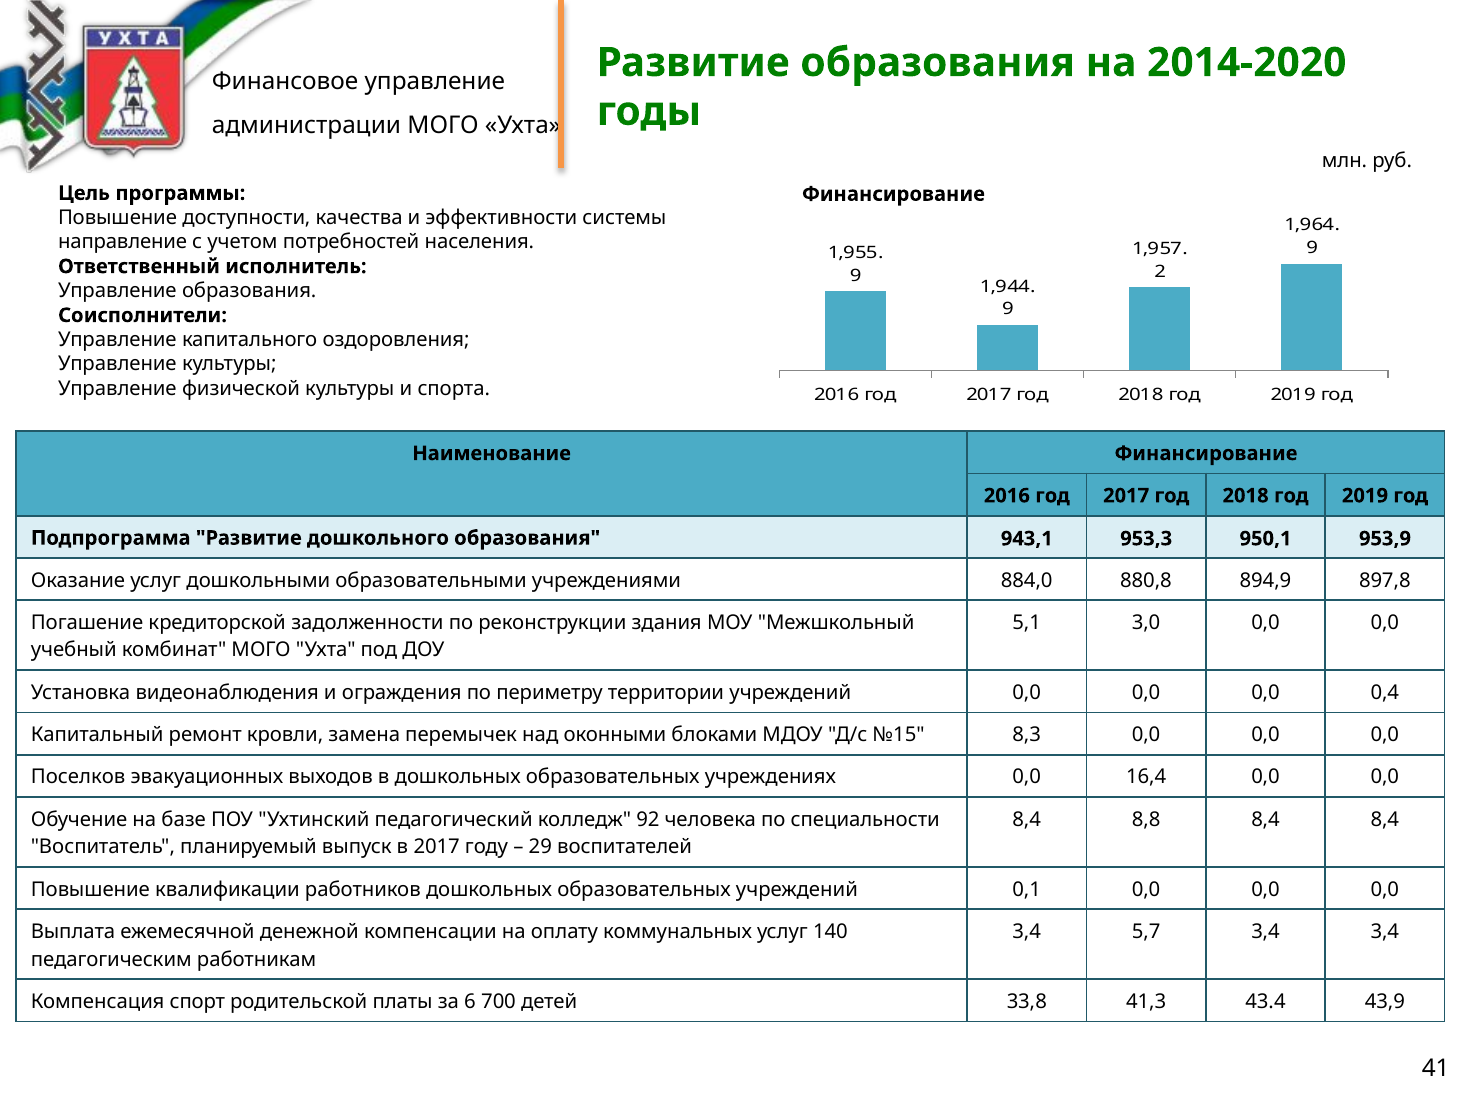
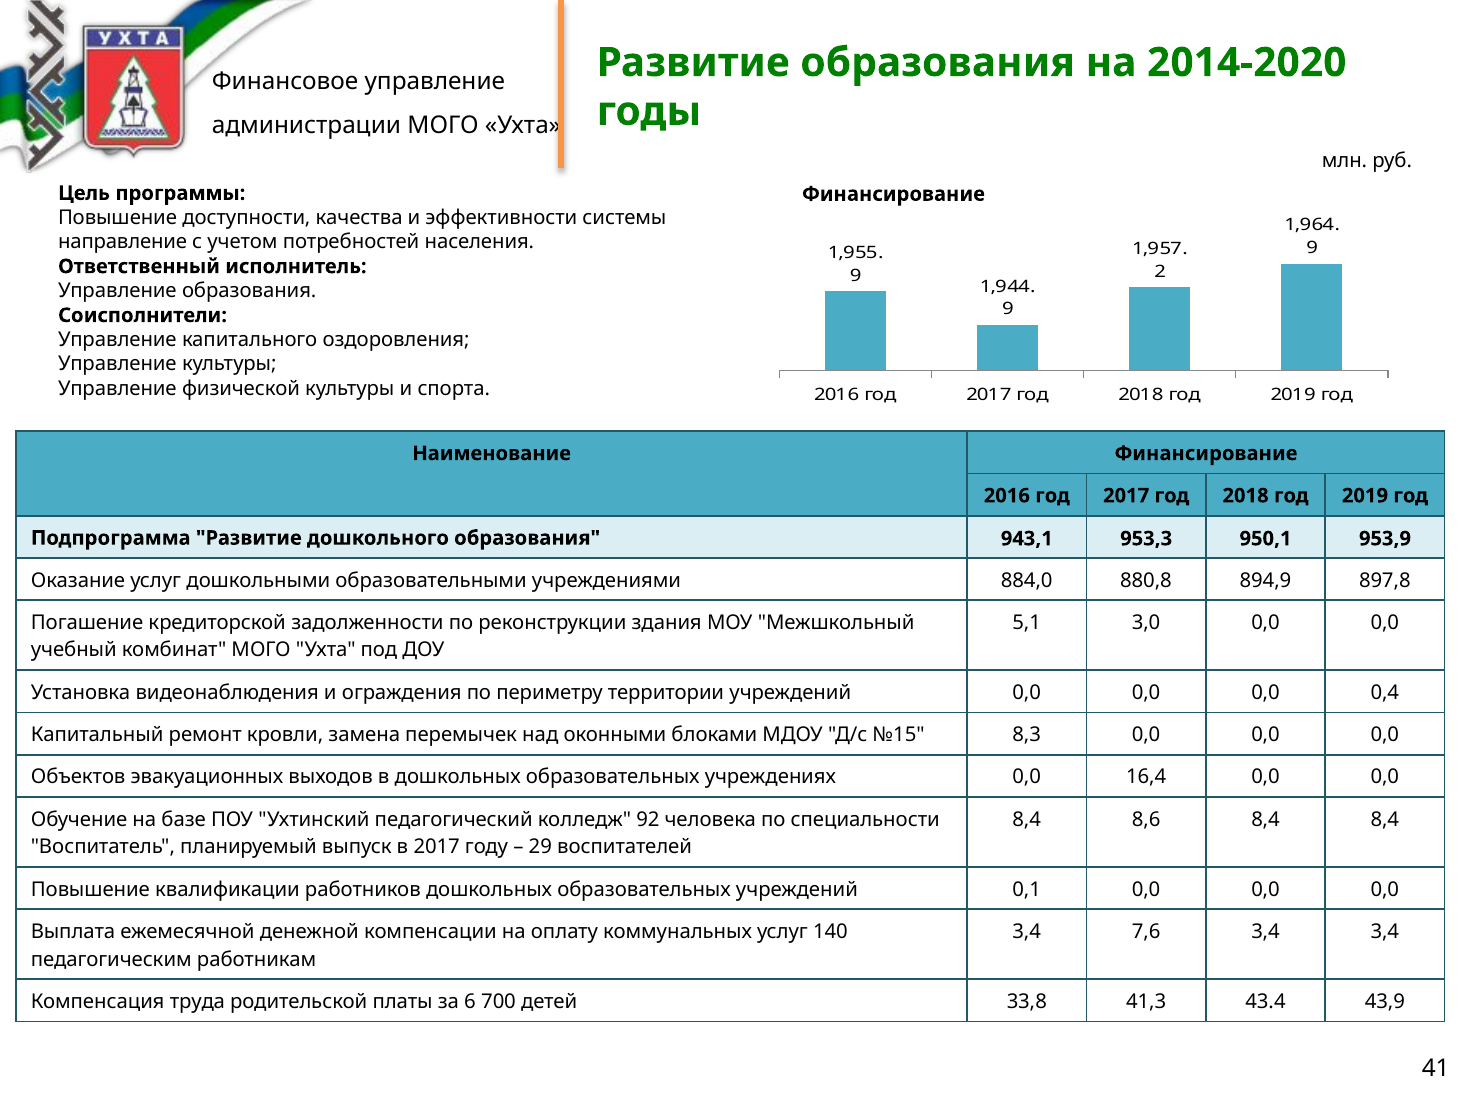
Поселков: Поселков -> Объектов
8,8: 8,8 -> 8,6
5,7: 5,7 -> 7,6
спорт: спорт -> труда
